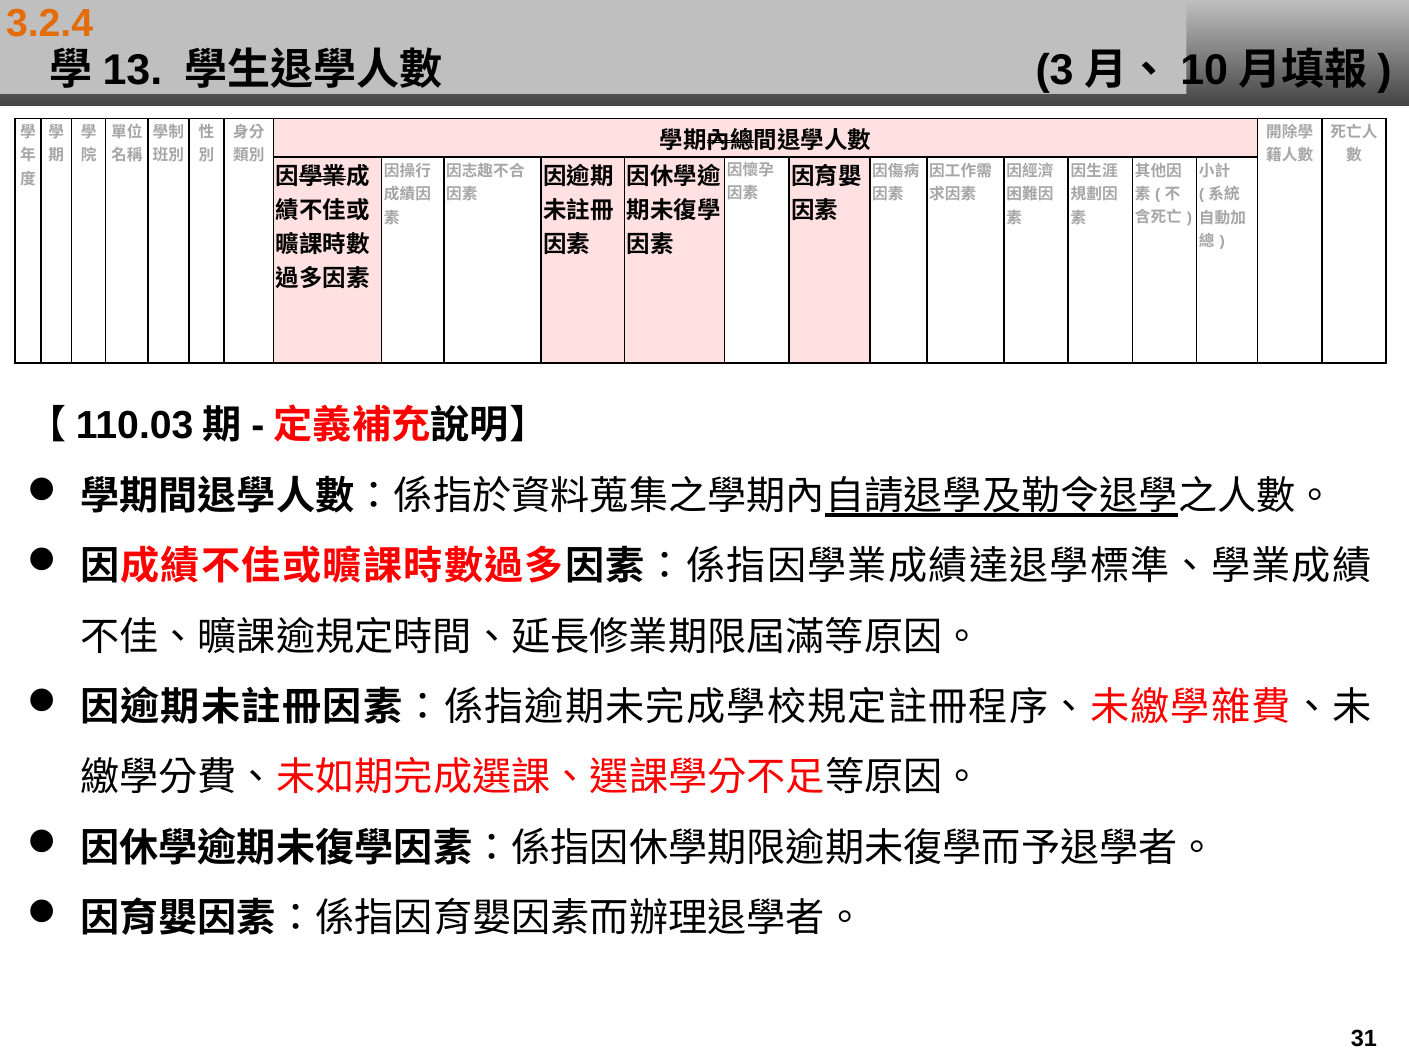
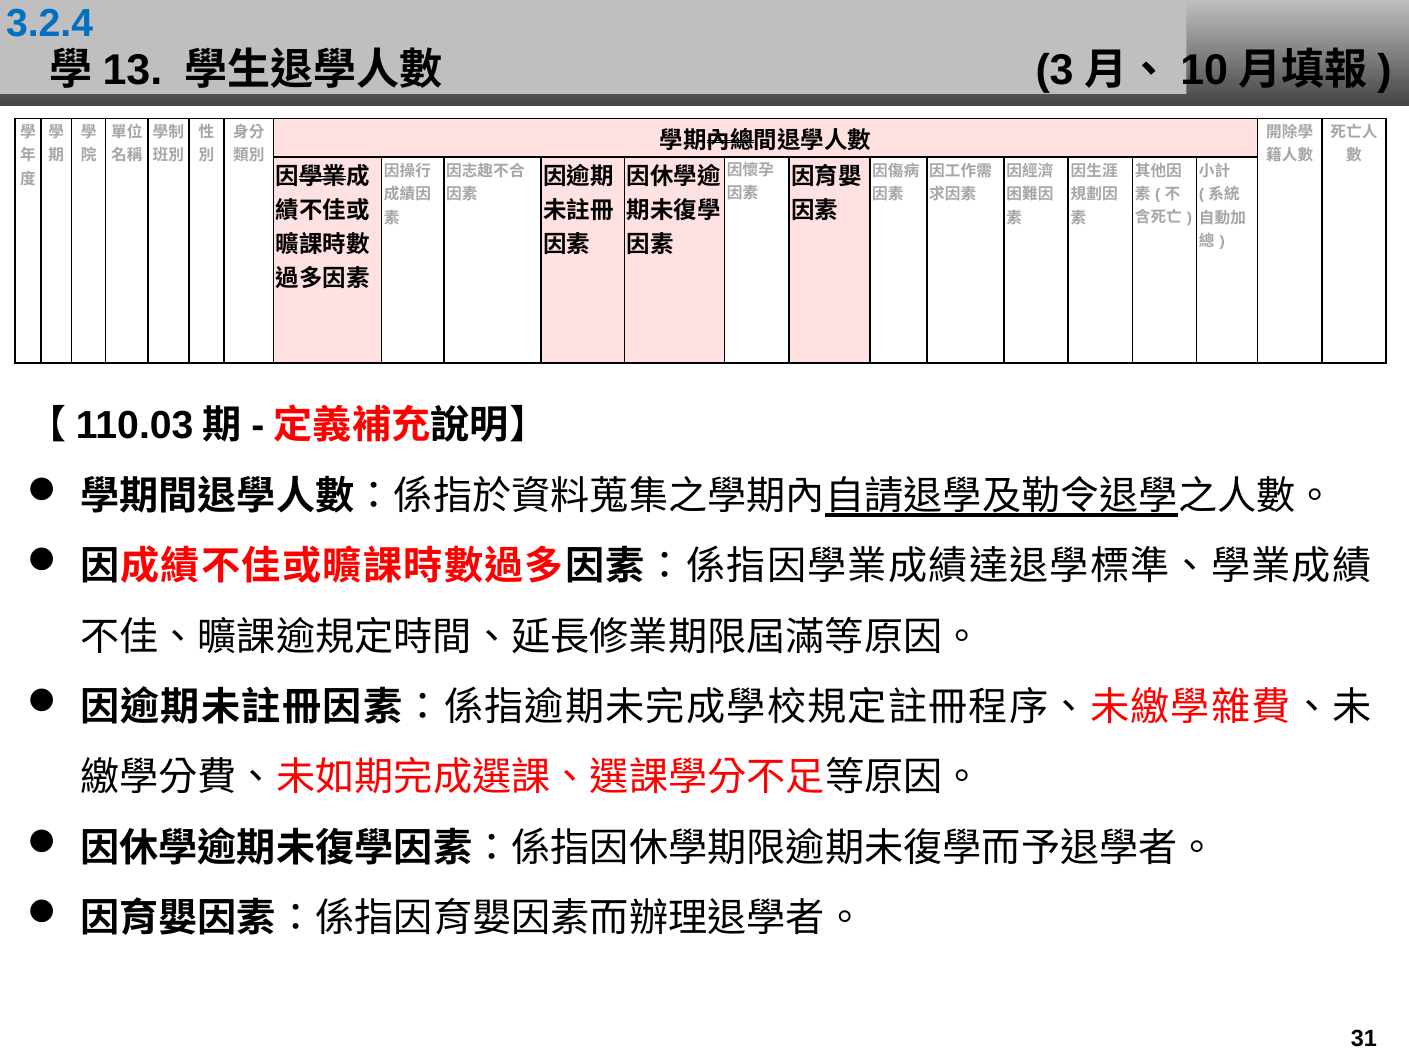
3.2.4 colour: orange -> blue
